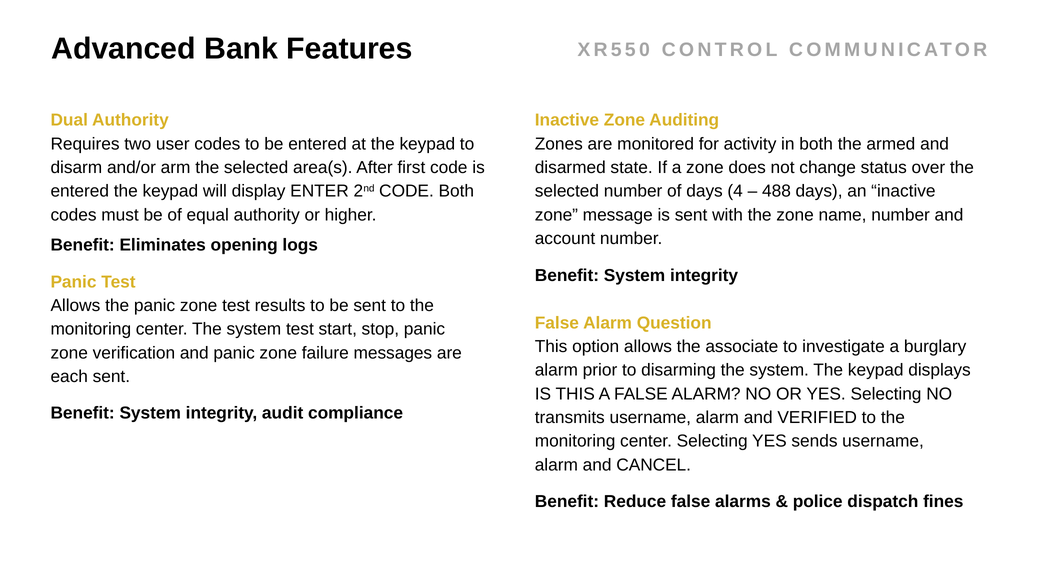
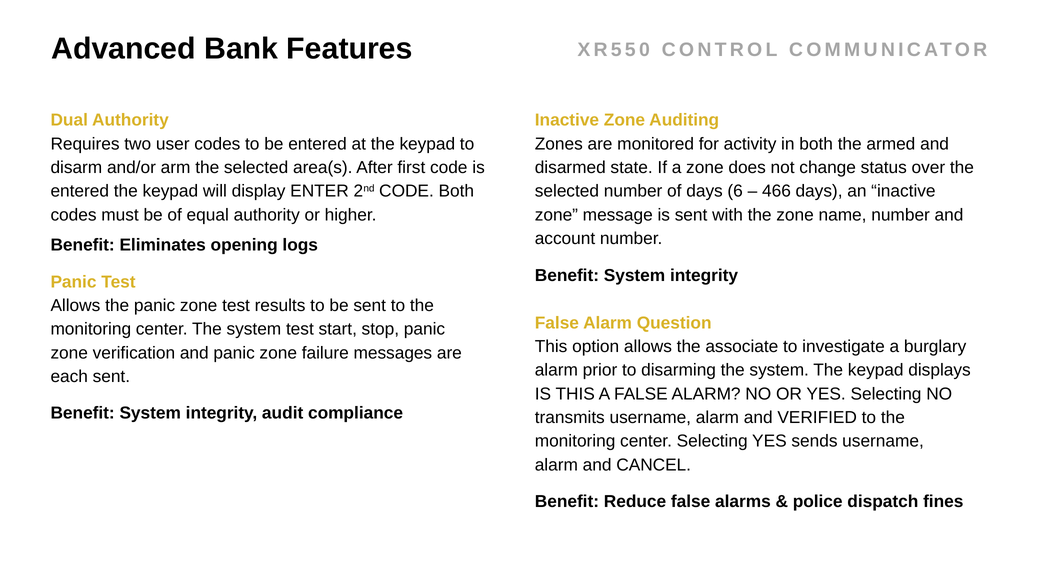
4: 4 -> 6
488: 488 -> 466
